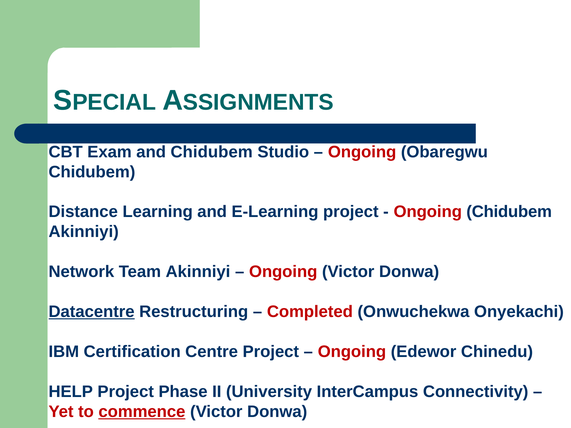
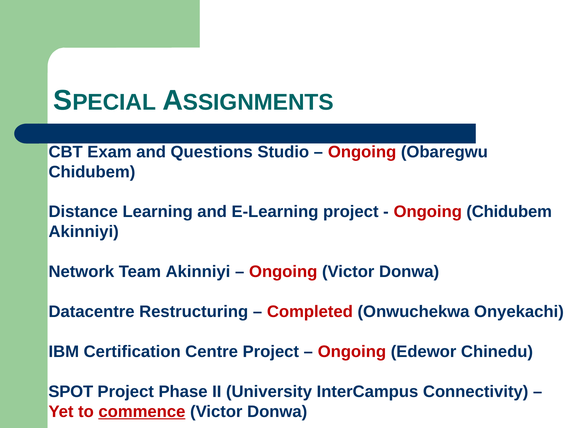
and Chidubem: Chidubem -> Questions
Datacentre underline: present -> none
HELP: HELP -> SPOT
